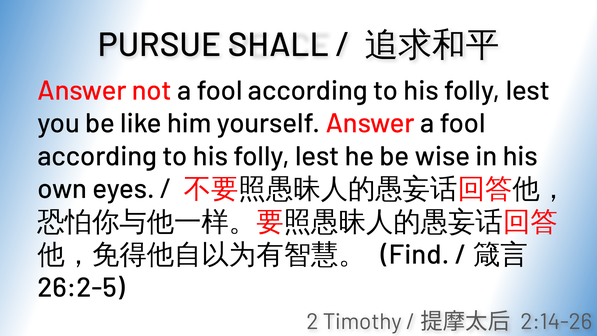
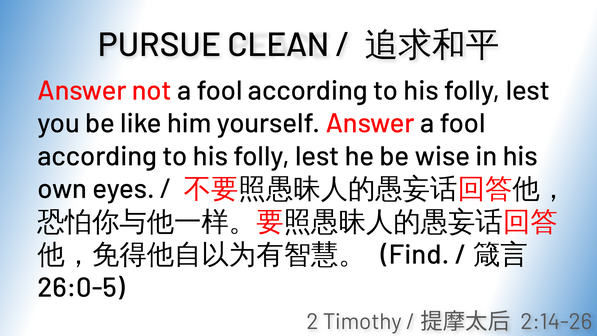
SHALL: SHALL -> CLEAN
26:2-5: 26:2-5 -> 26:0-5
